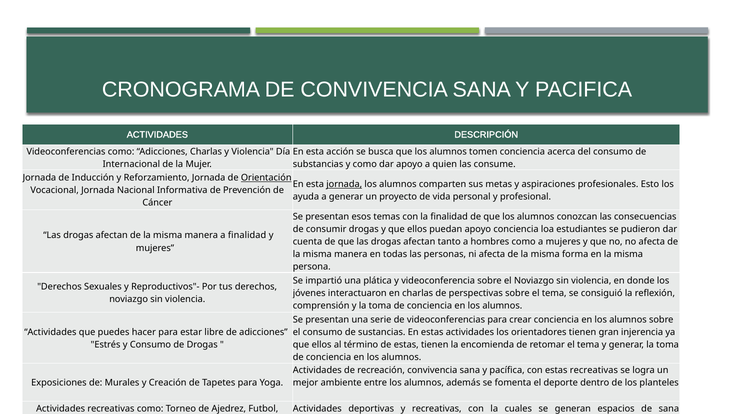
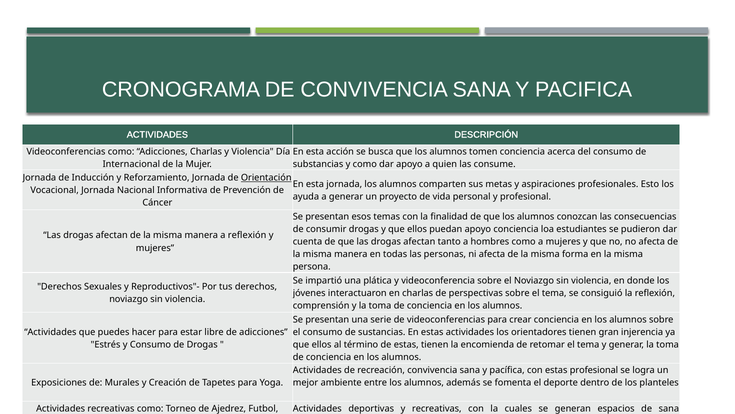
jornada at (344, 184) underline: present -> none
a finalidad: finalidad -> reflexión
estas recreativas: recreativas -> profesional
